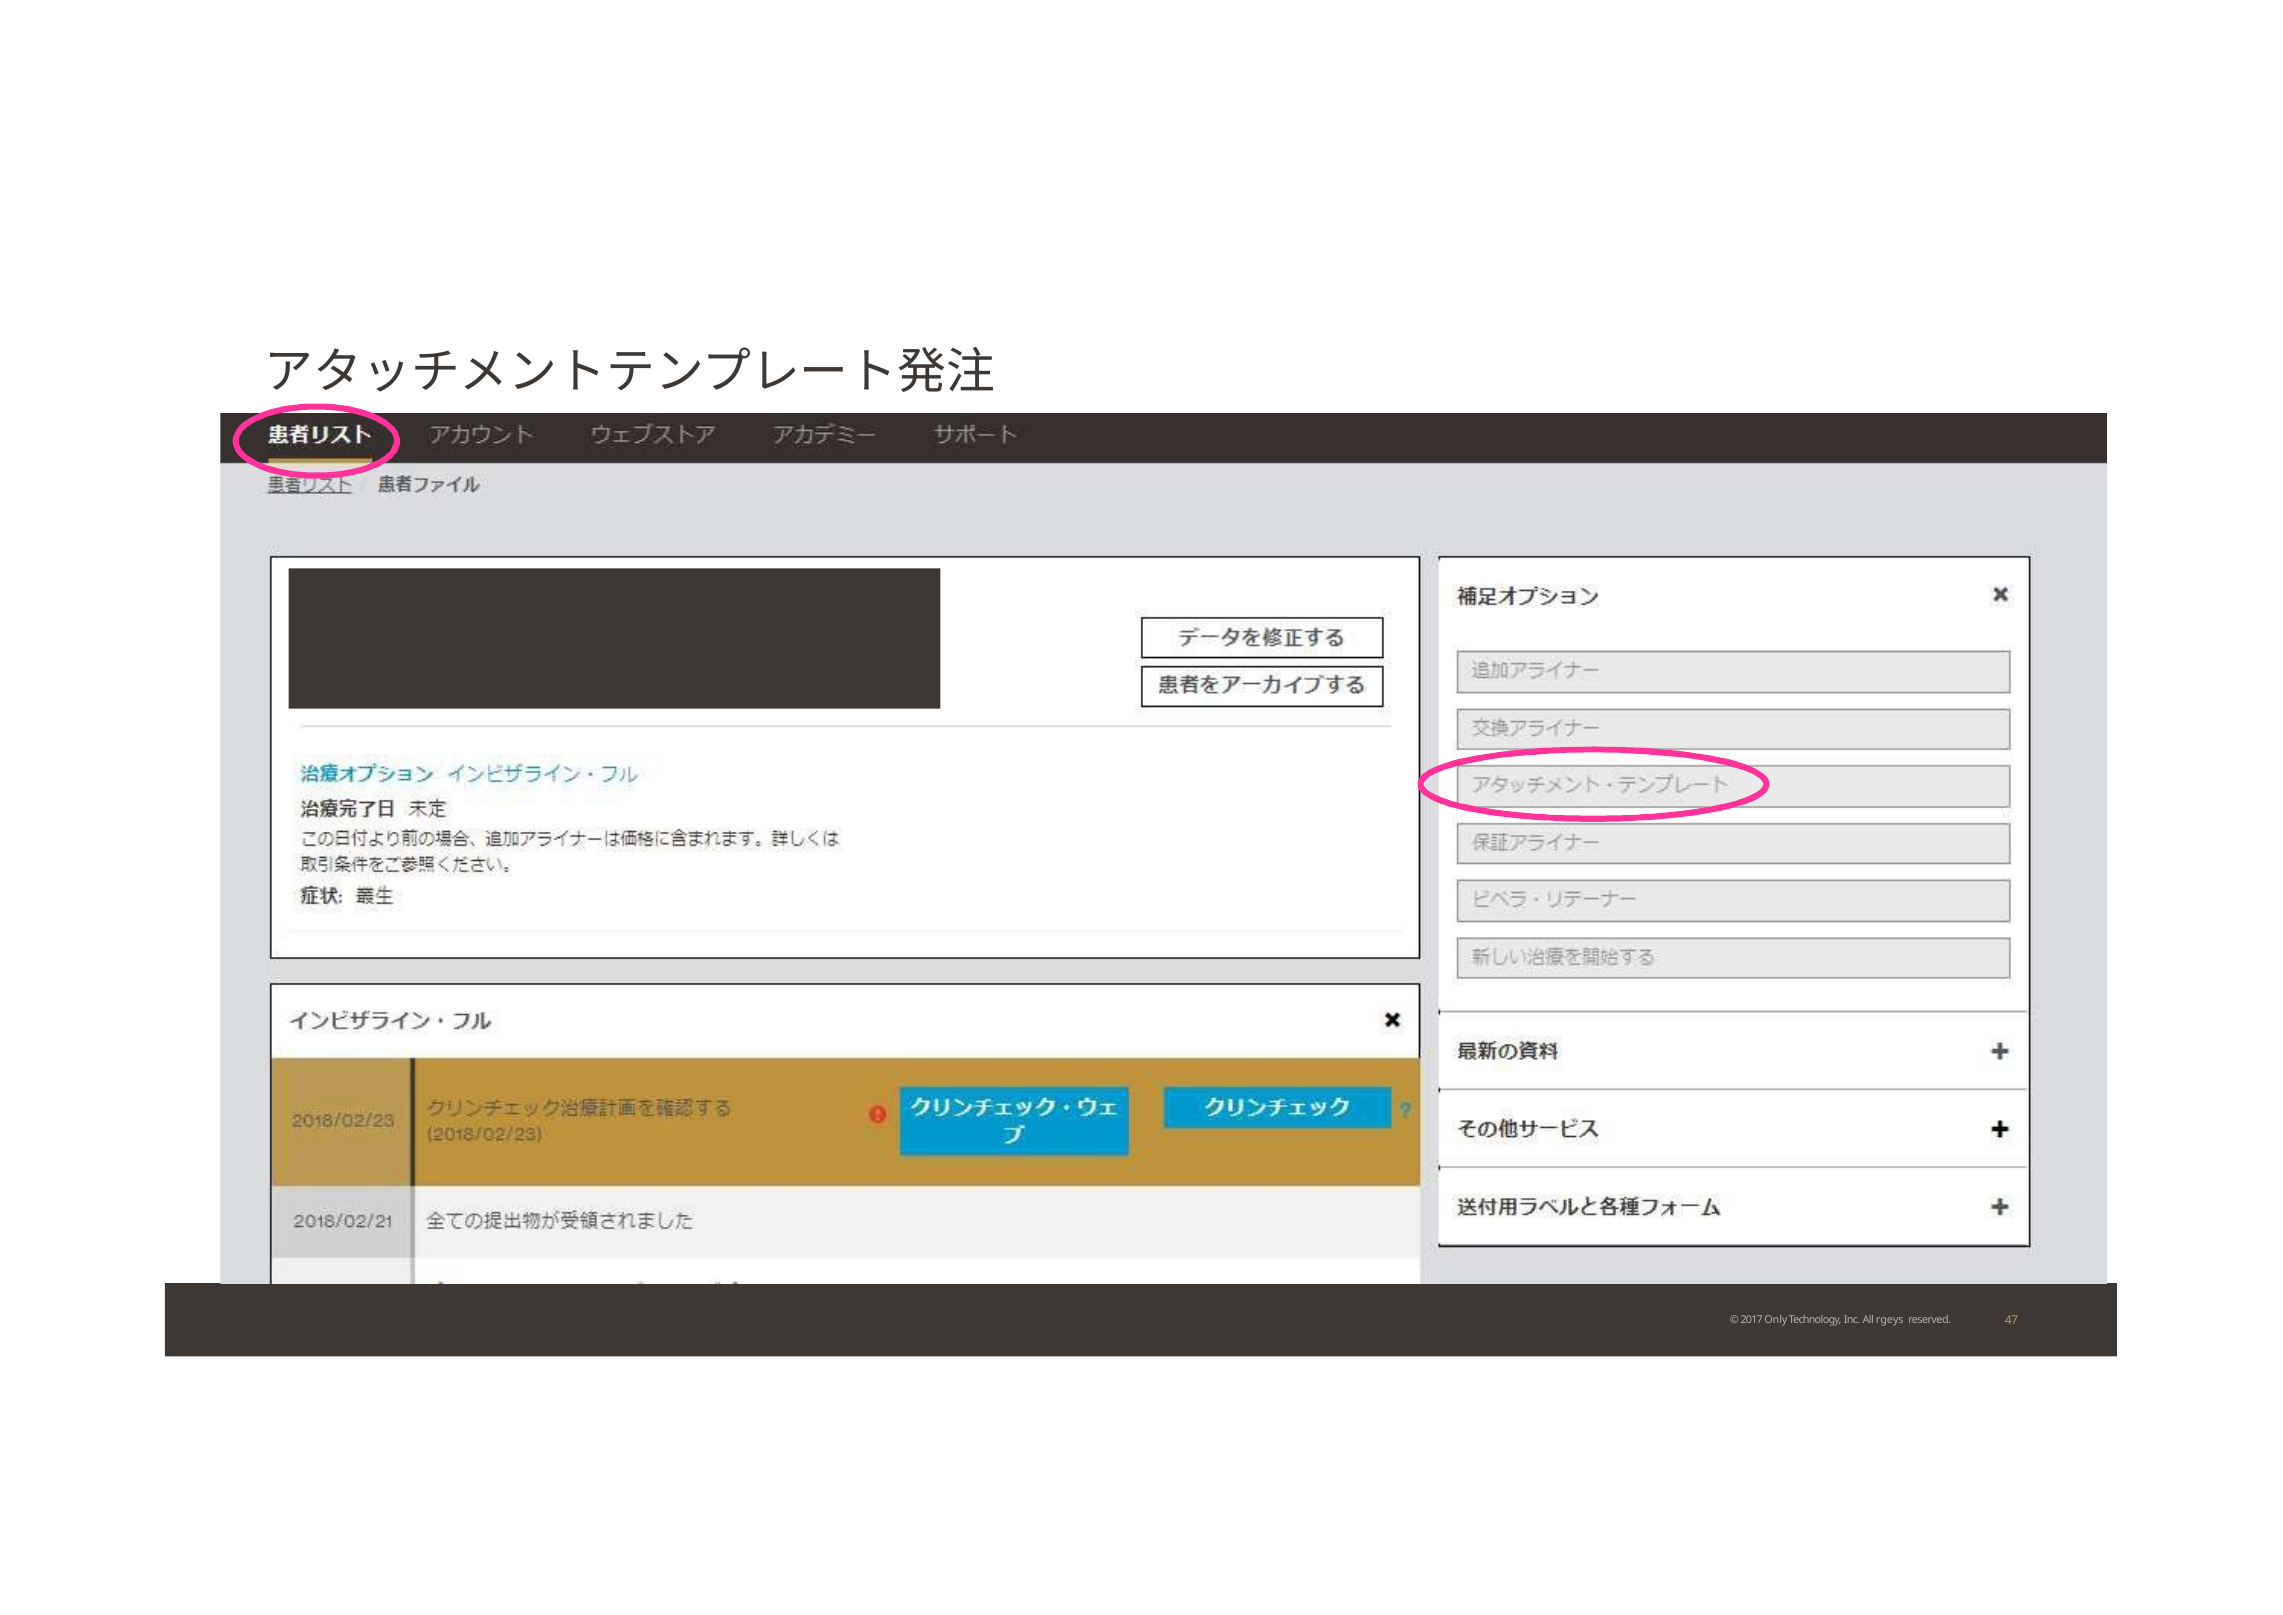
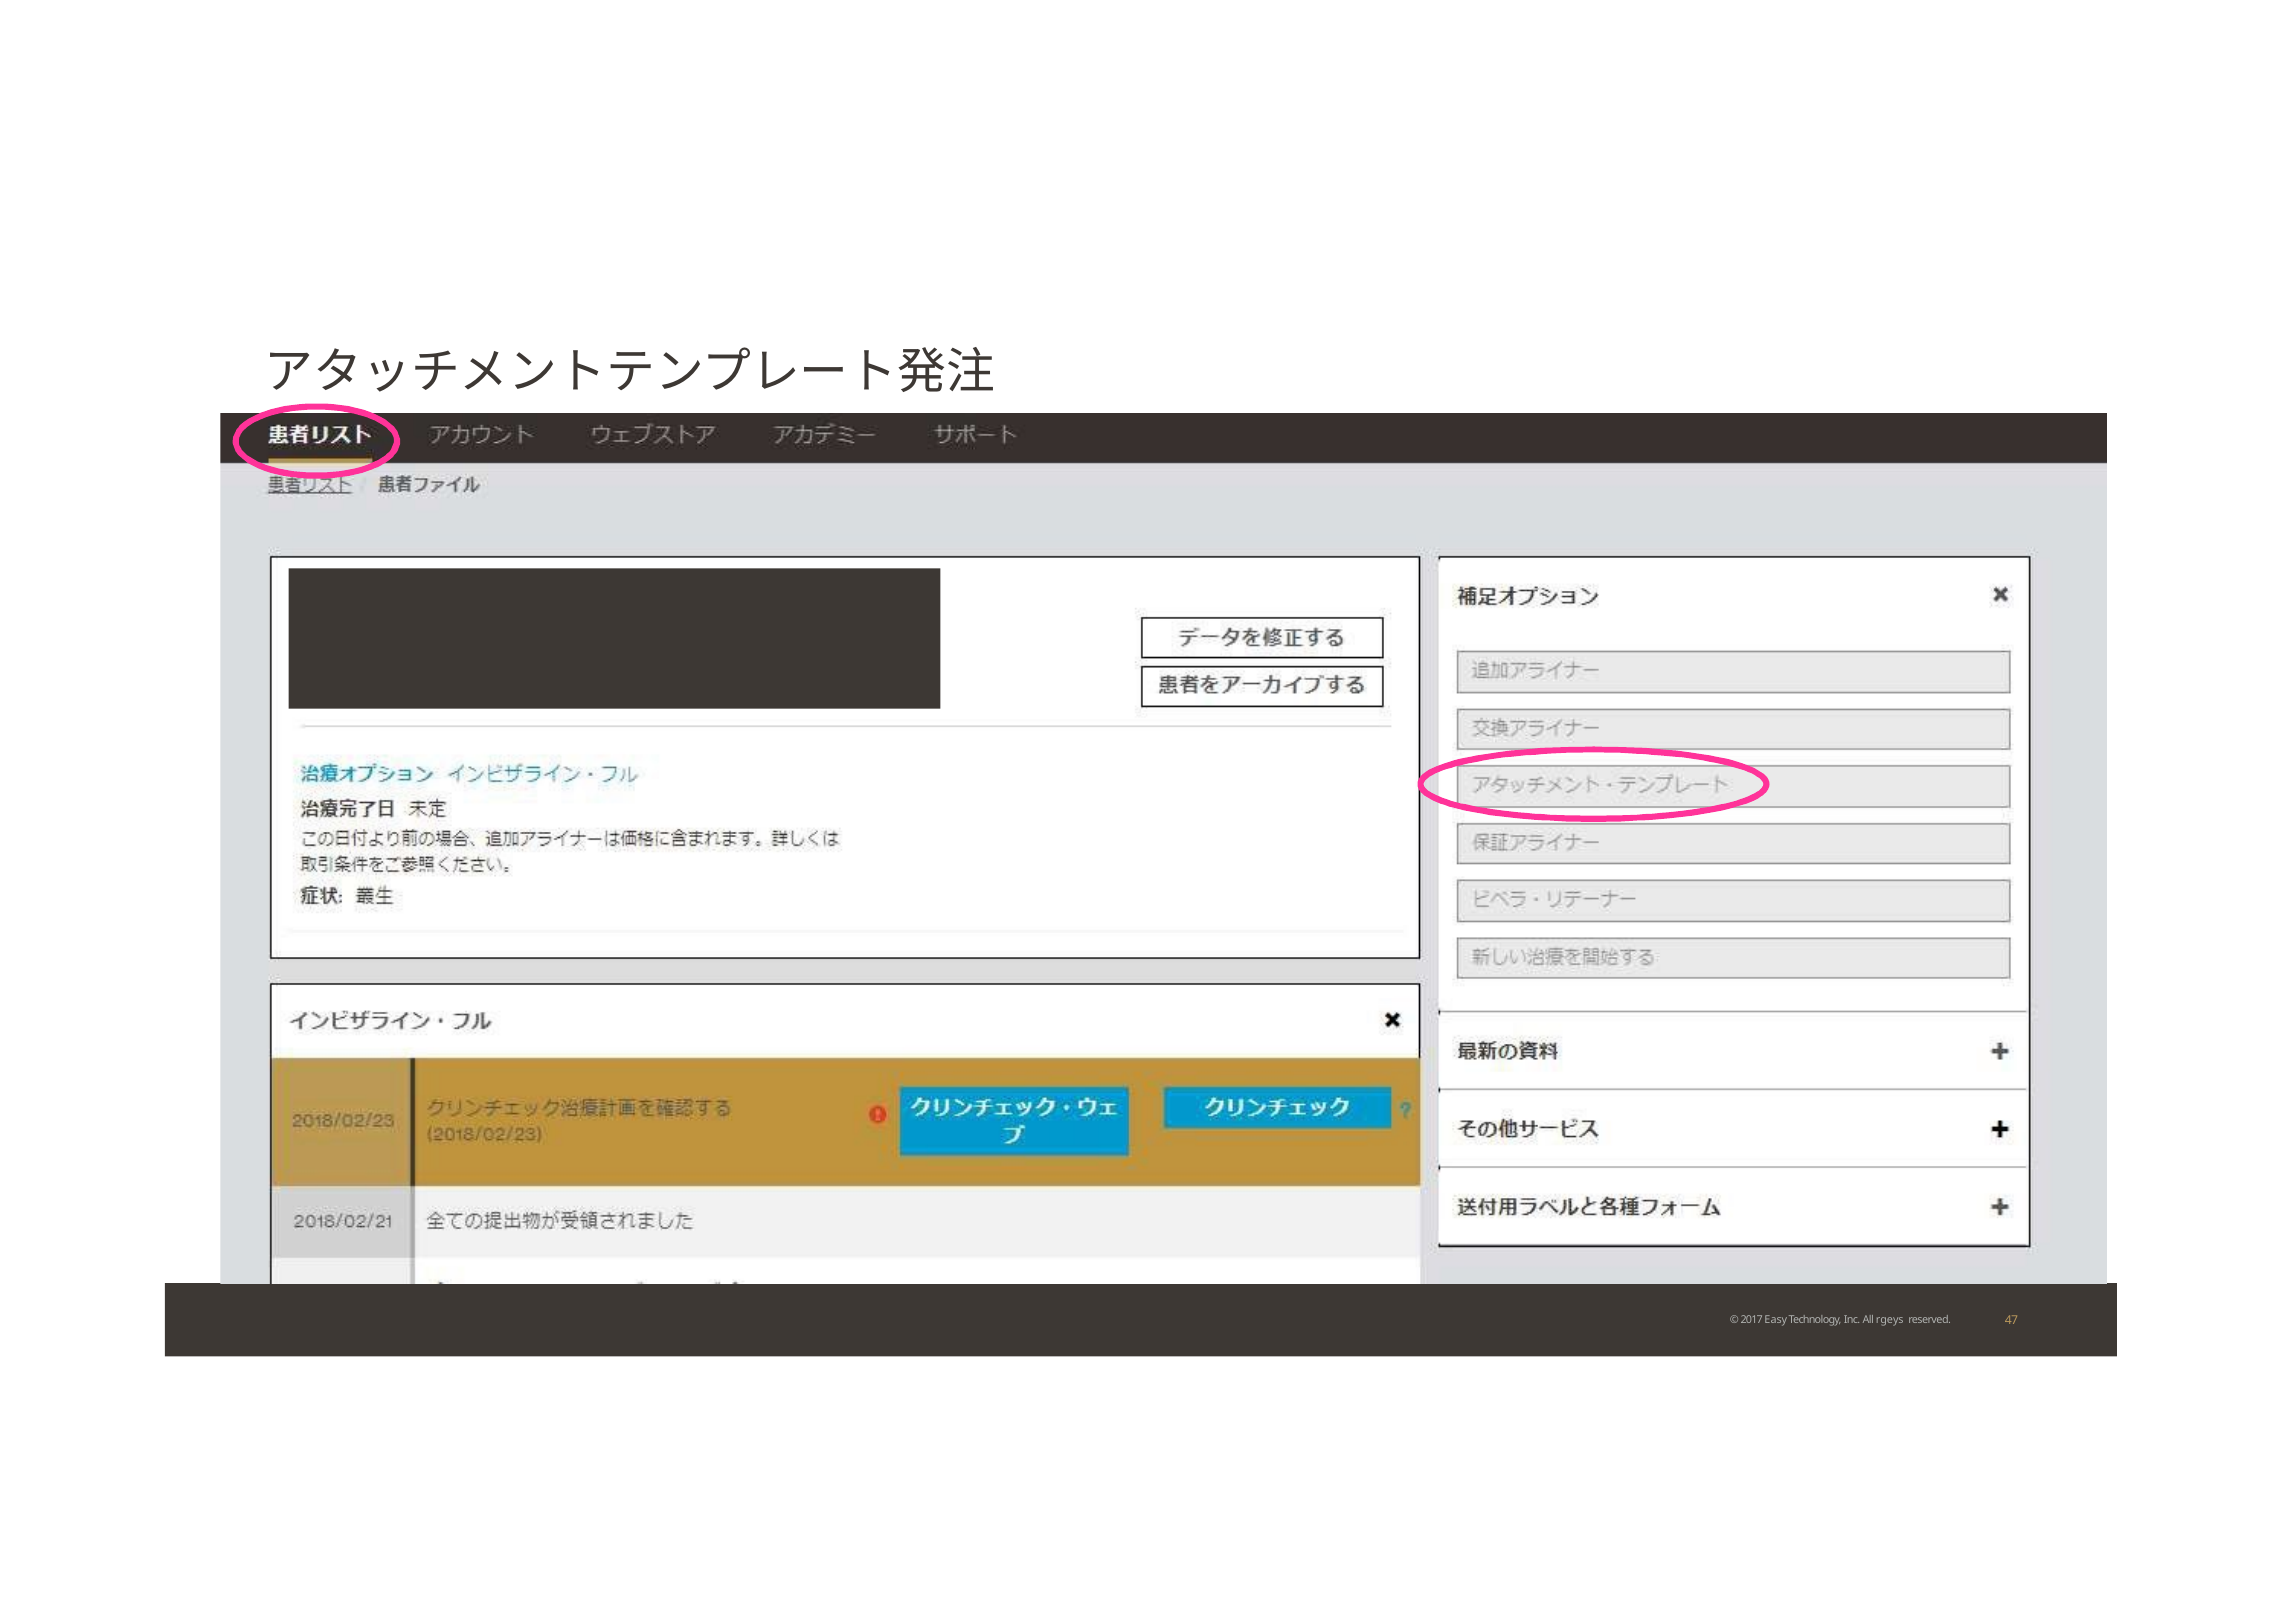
Only: Only -> Easy
